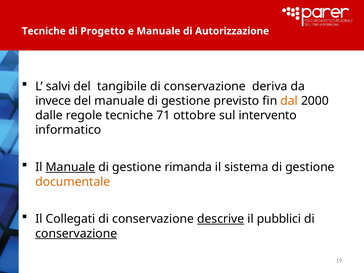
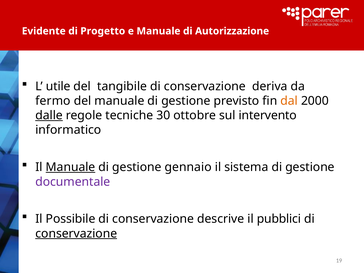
Tecniche at (44, 31): Tecniche -> Evidente
salvi: salvi -> utile
invece: invece -> fermo
dalle underline: none -> present
71: 71 -> 30
rimanda: rimanda -> gennaio
documentale colour: orange -> purple
Collegati: Collegati -> Possibile
descrive underline: present -> none
